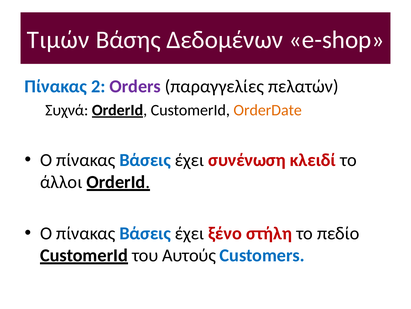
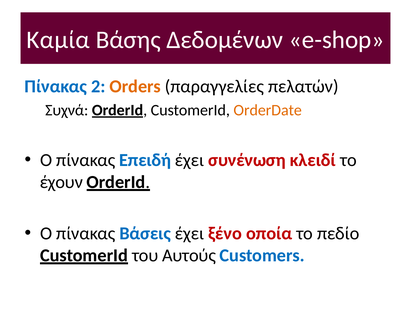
Τιμών: Τιμών -> Καμία
Orders colour: purple -> orange
Βάσεις at (145, 160): Βάσεις -> Επειδή
άλλοι: άλλοι -> έχουν
στήλη: στήλη -> οποία
